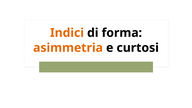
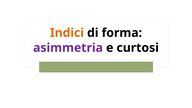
asimmetria colour: orange -> purple
